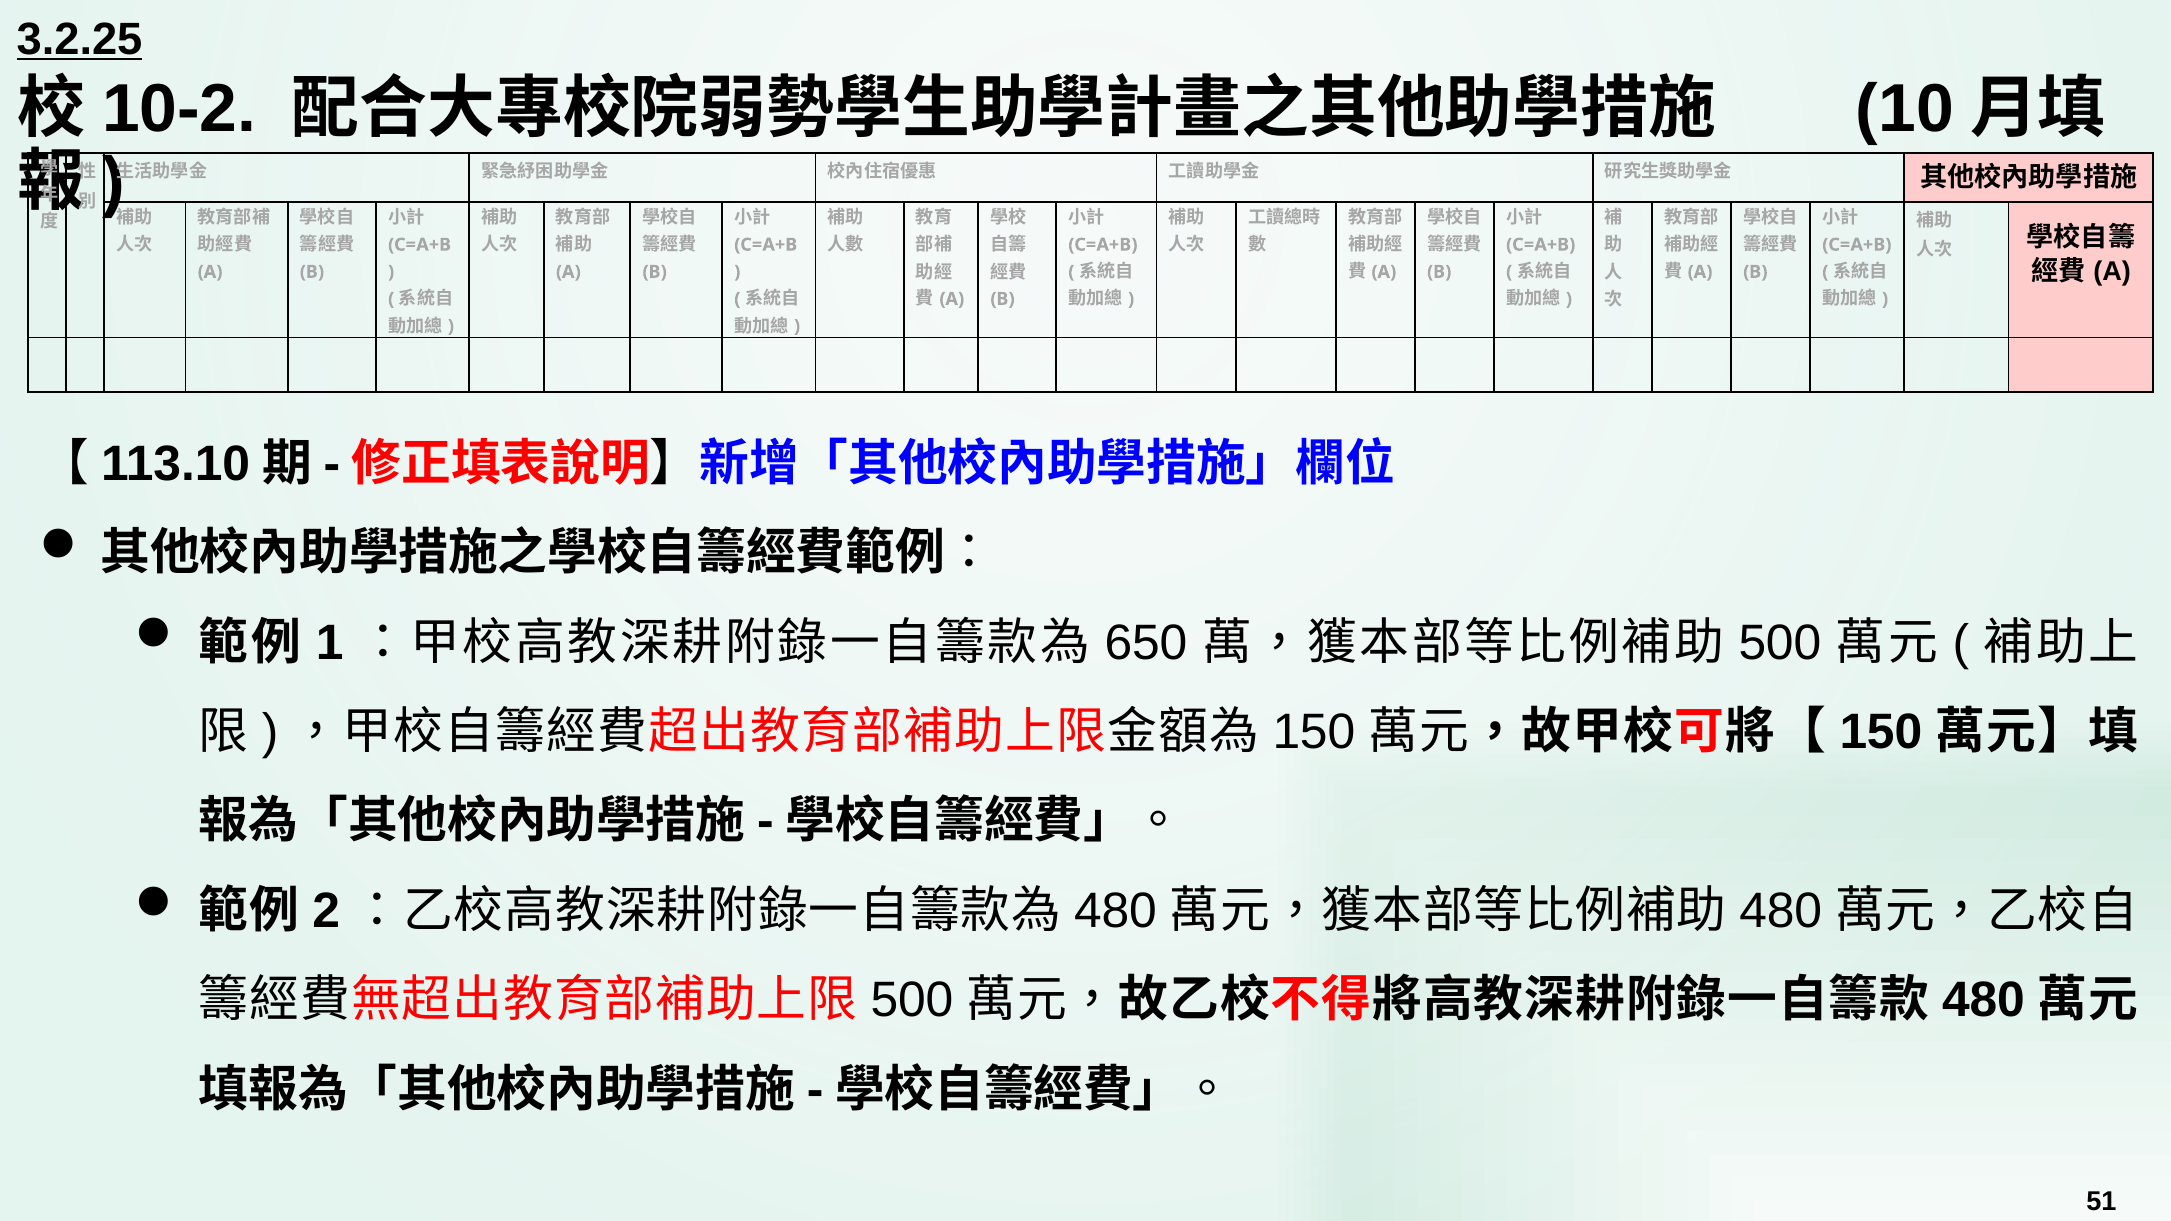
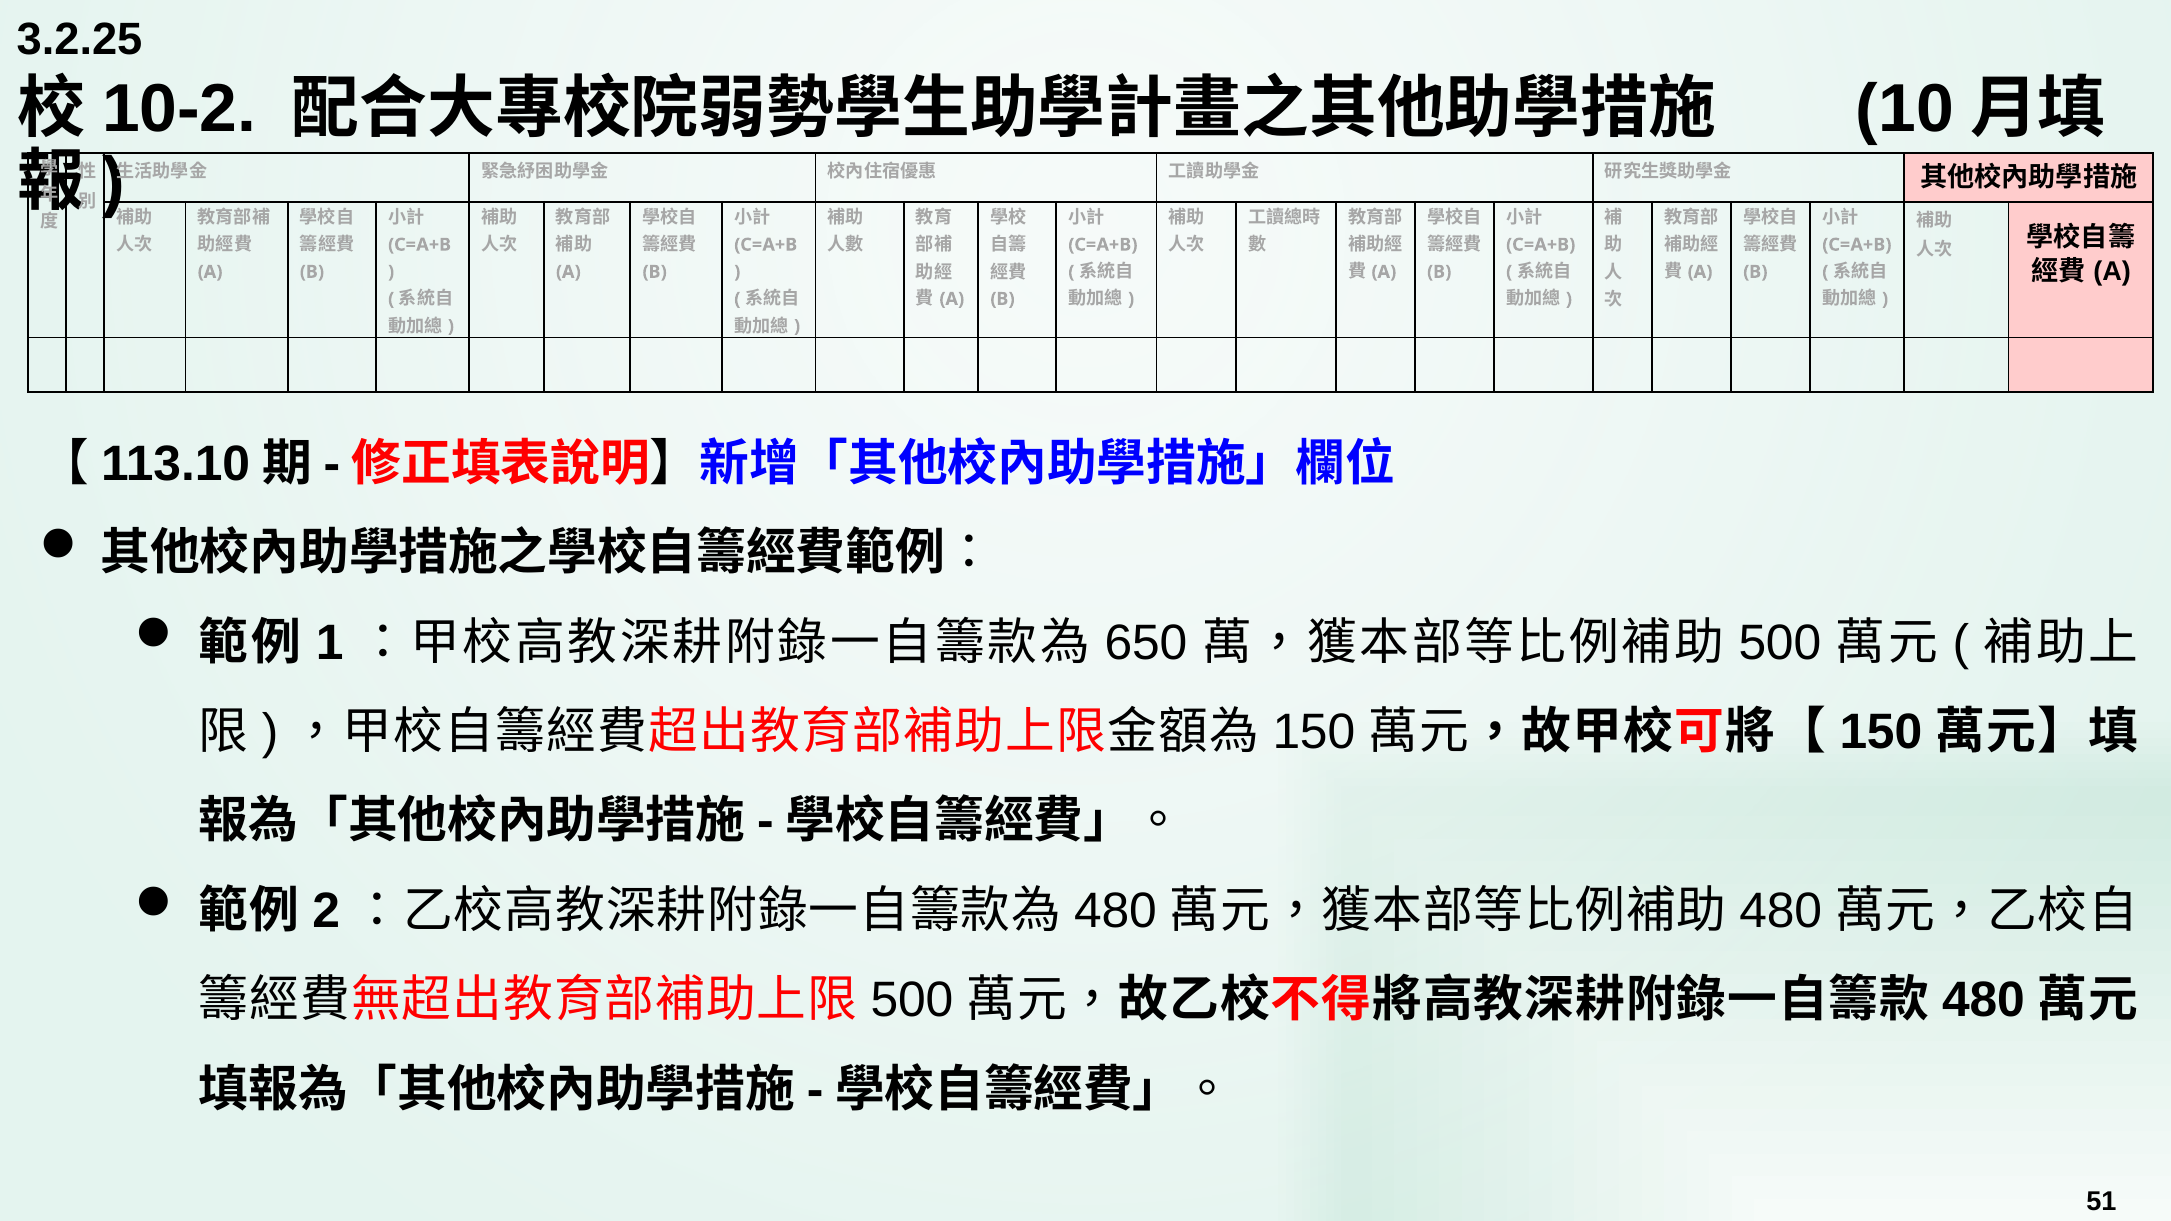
3.2.25 underline: present -> none
